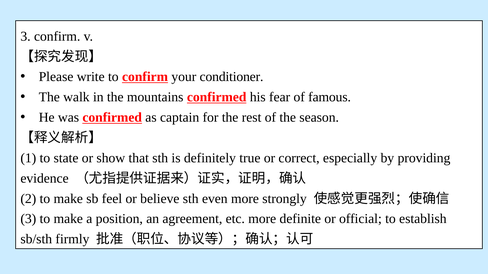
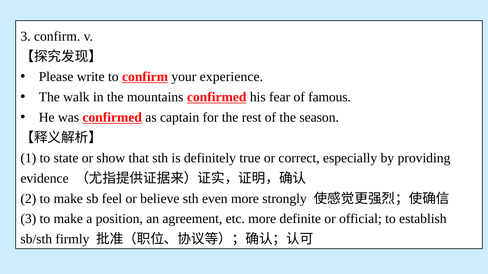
conditioner: conditioner -> experience
